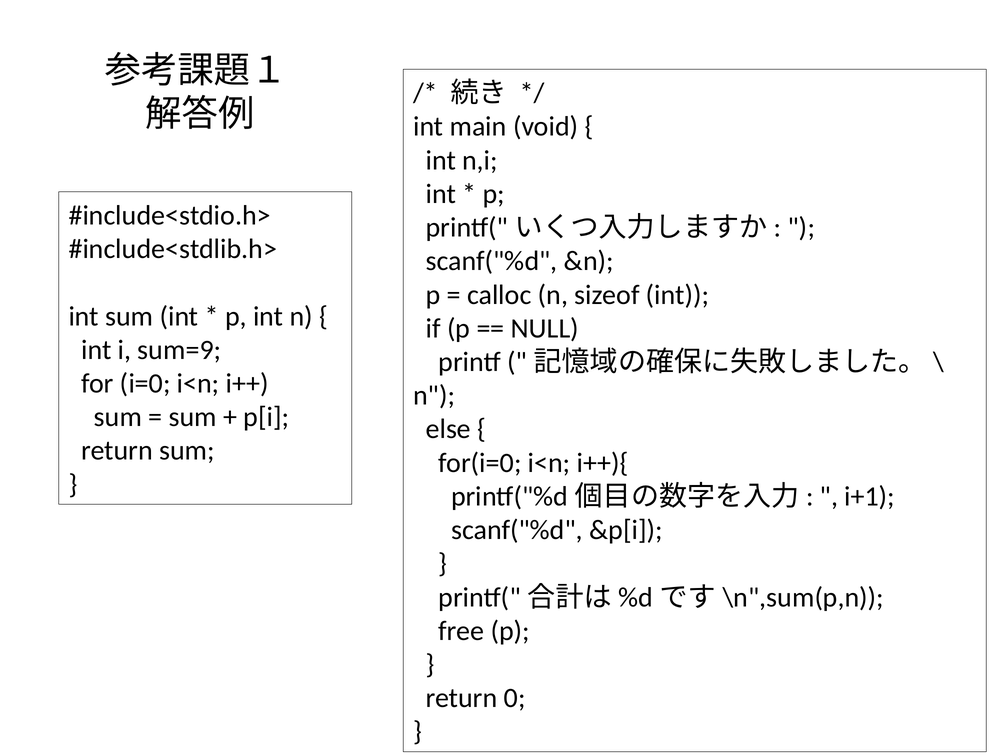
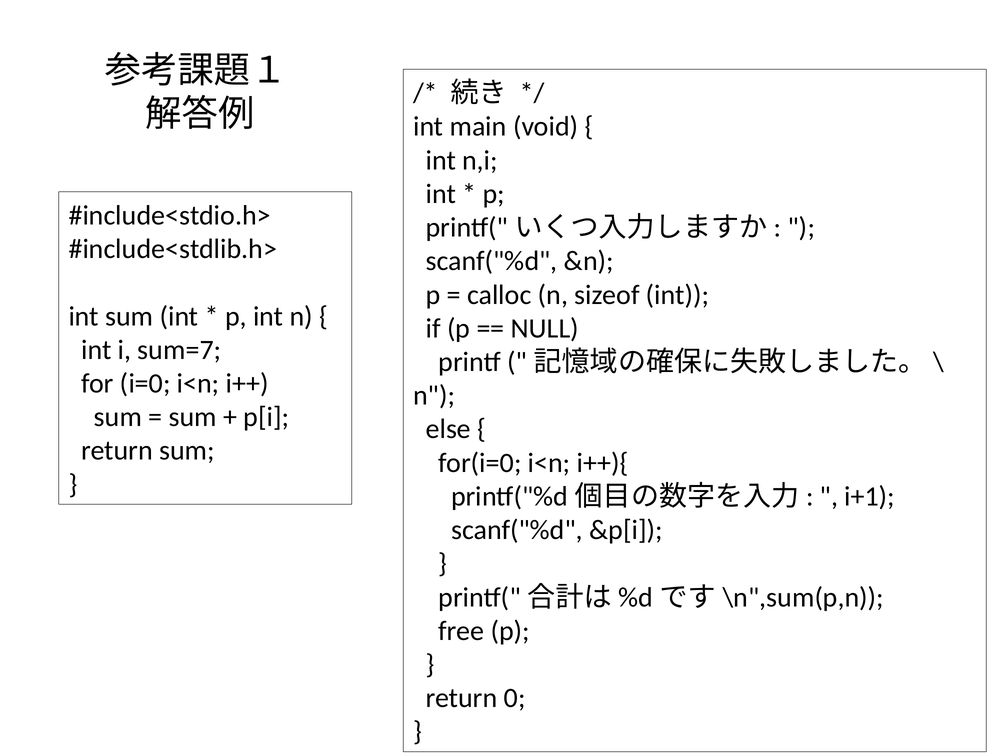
sum=9: sum=9 -> sum=7
